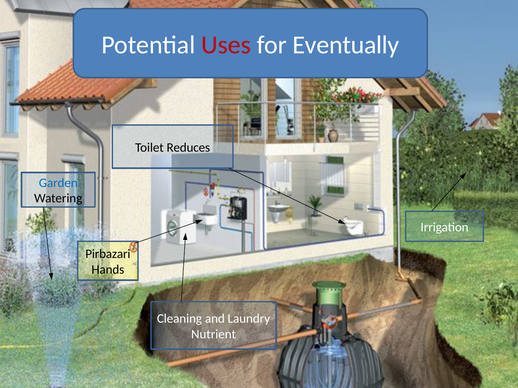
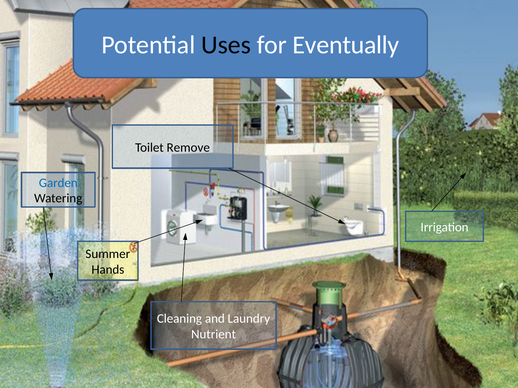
Uses colour: red -> black
Reduces: Reduces -> Remove
Pirbazari: Pirbazari -> Summer
